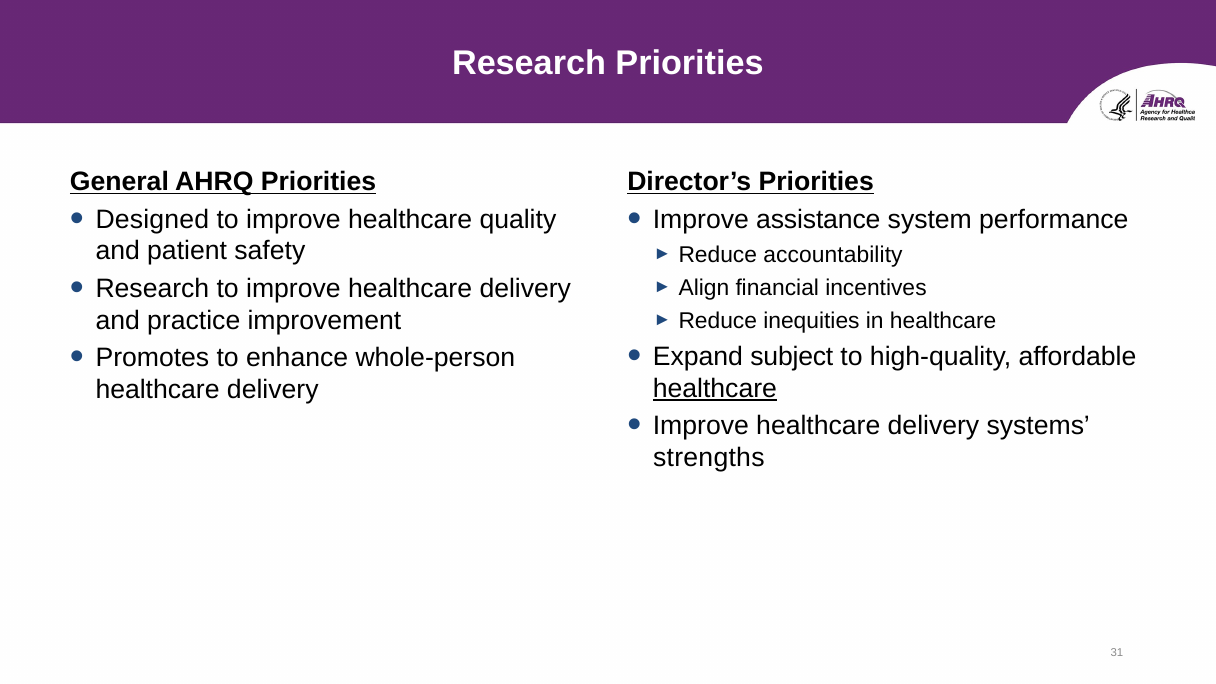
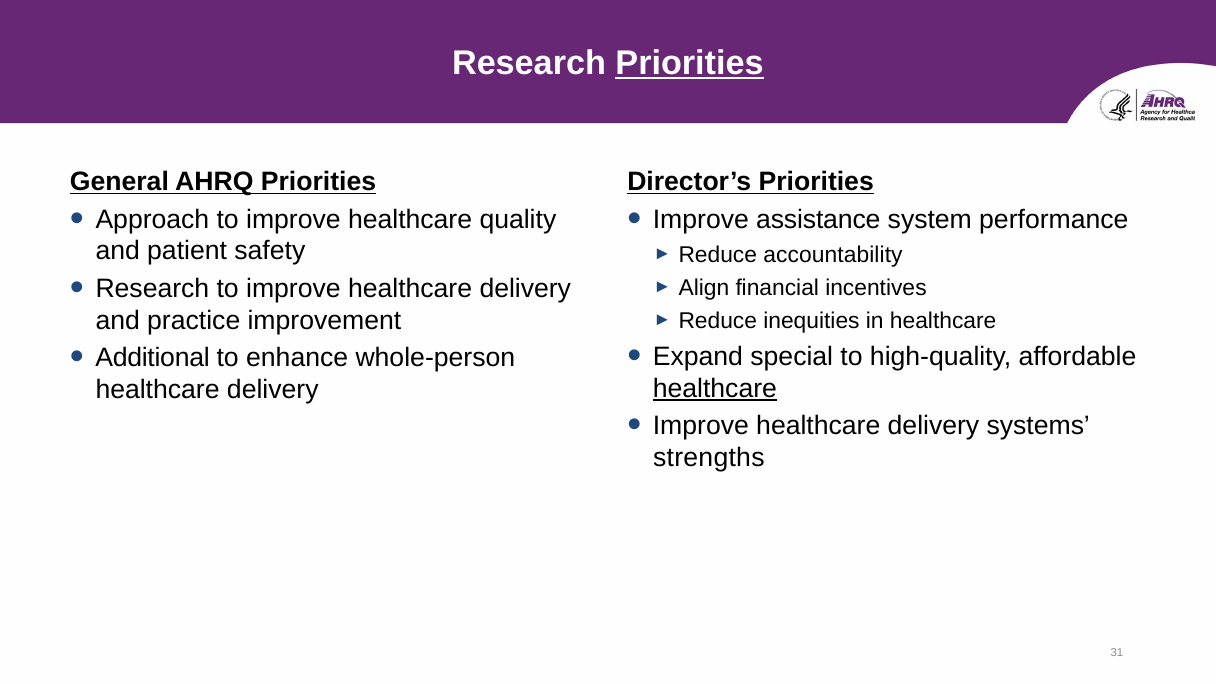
Priorities at (690, 64) underline: none -> present
Designed: Designed -> Approach
subject: subject -> special
Promotes: Promotes -> Additional
